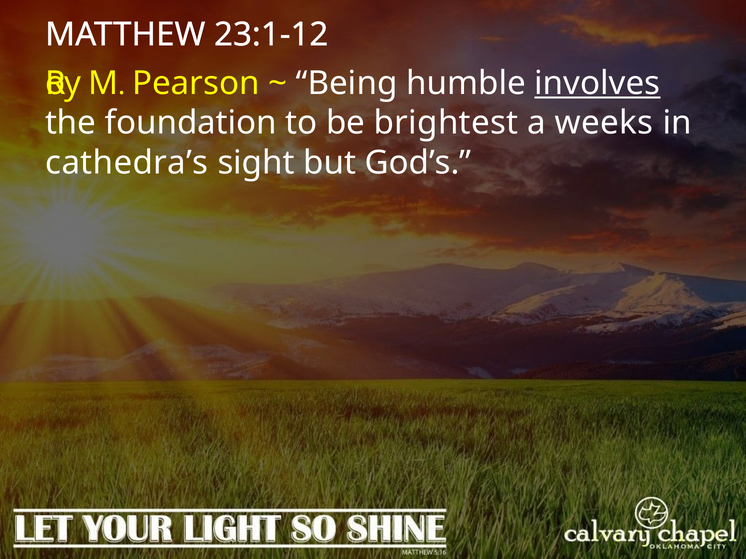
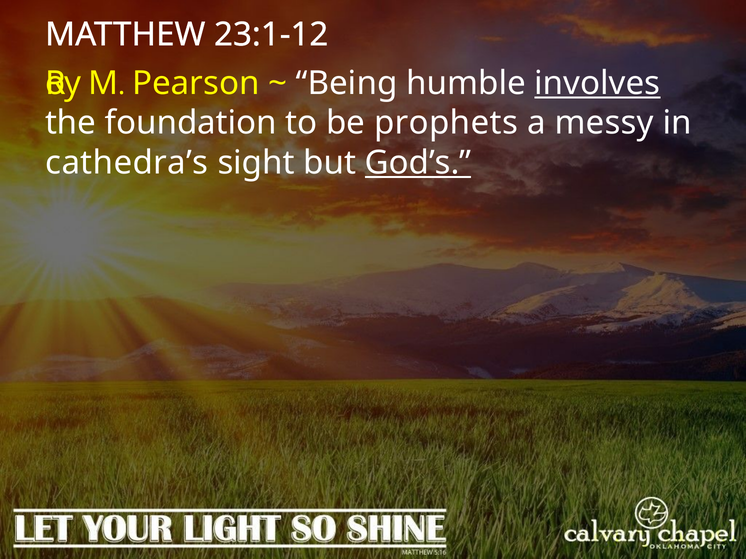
brightest: brightest -> prophets
weeks: weeks -> messy
God’s underline: none -> present
